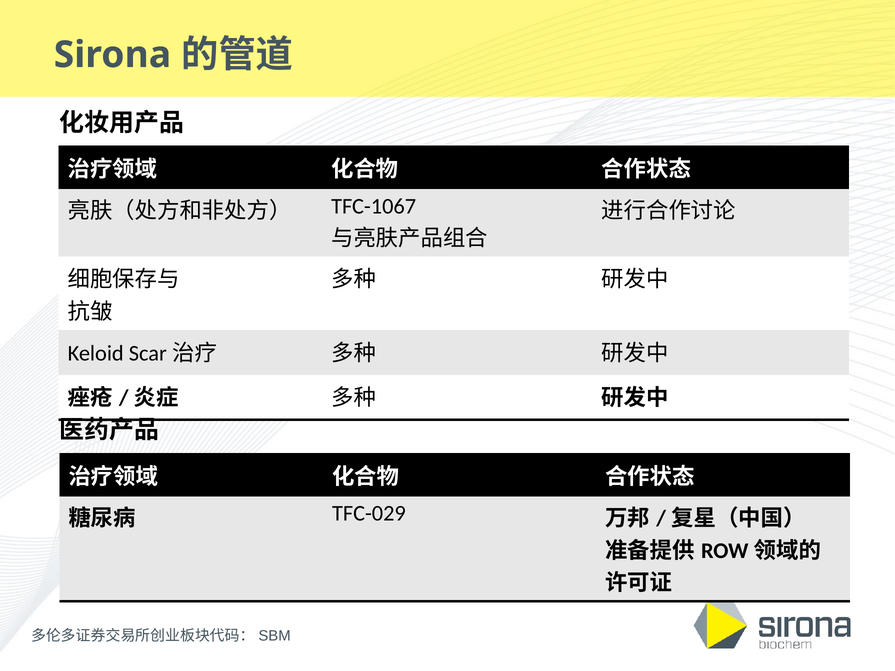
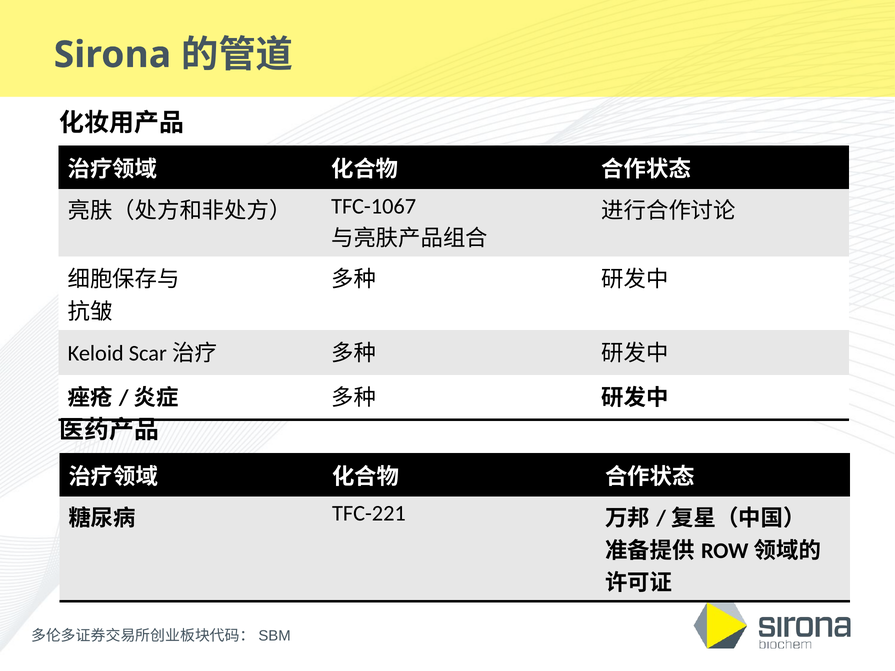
TFC-029: TFC-029 -> TFC-221
